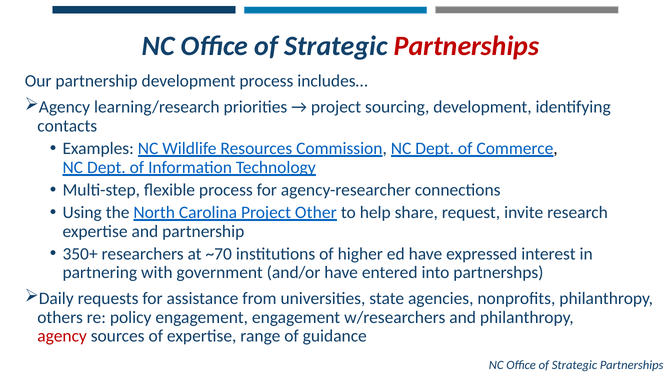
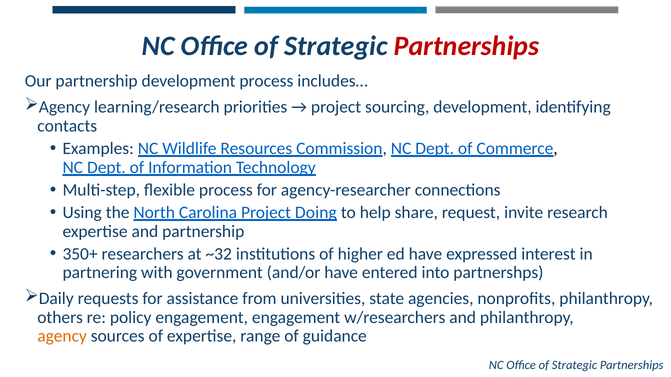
Other: Other -> Doing
~70: ~70 -> ~32
agency at (62, 337) colour: red -> orange
